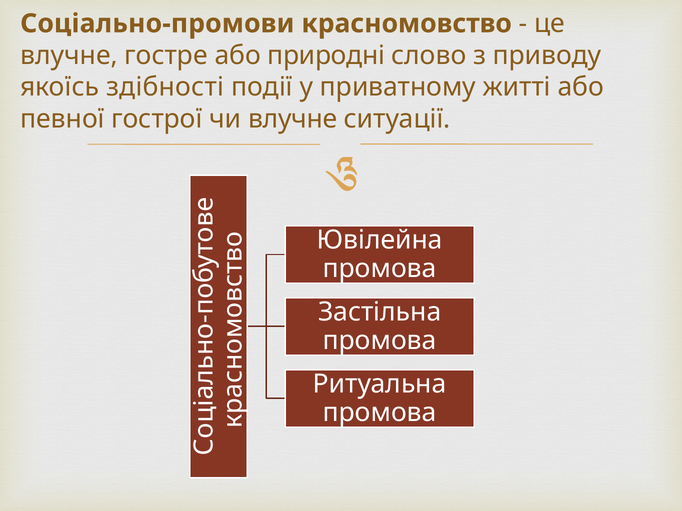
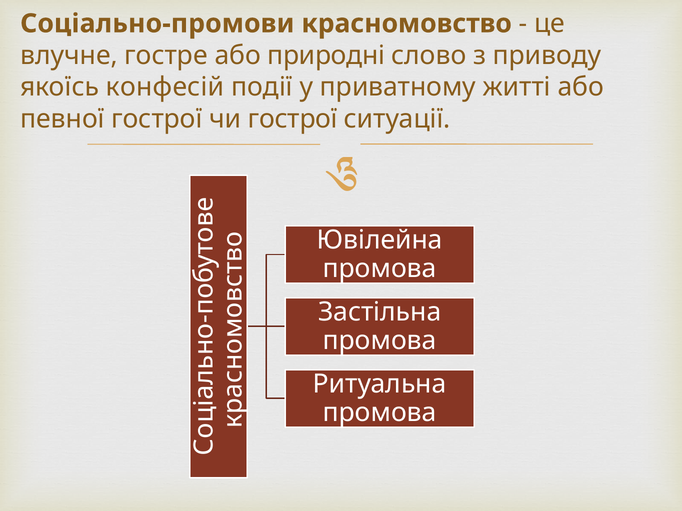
здібності: здібності -> конфесій
чи влучне: влучне -> гострої
